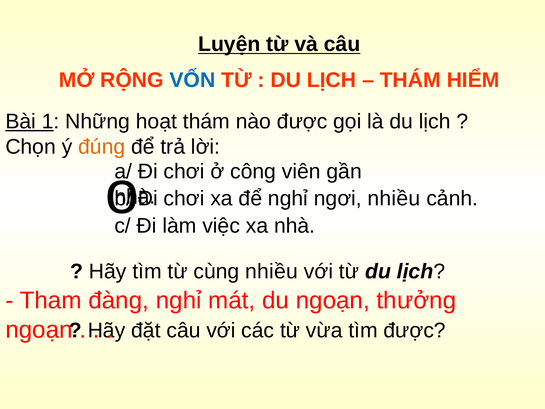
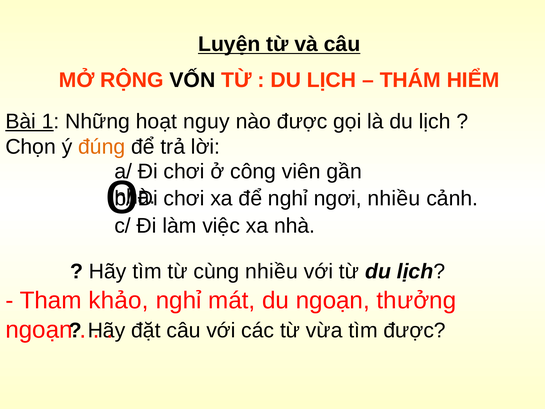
VỐN colour: blue -> black
hoạt thám: thám -> nguy
đàng: đàng -> khảo
